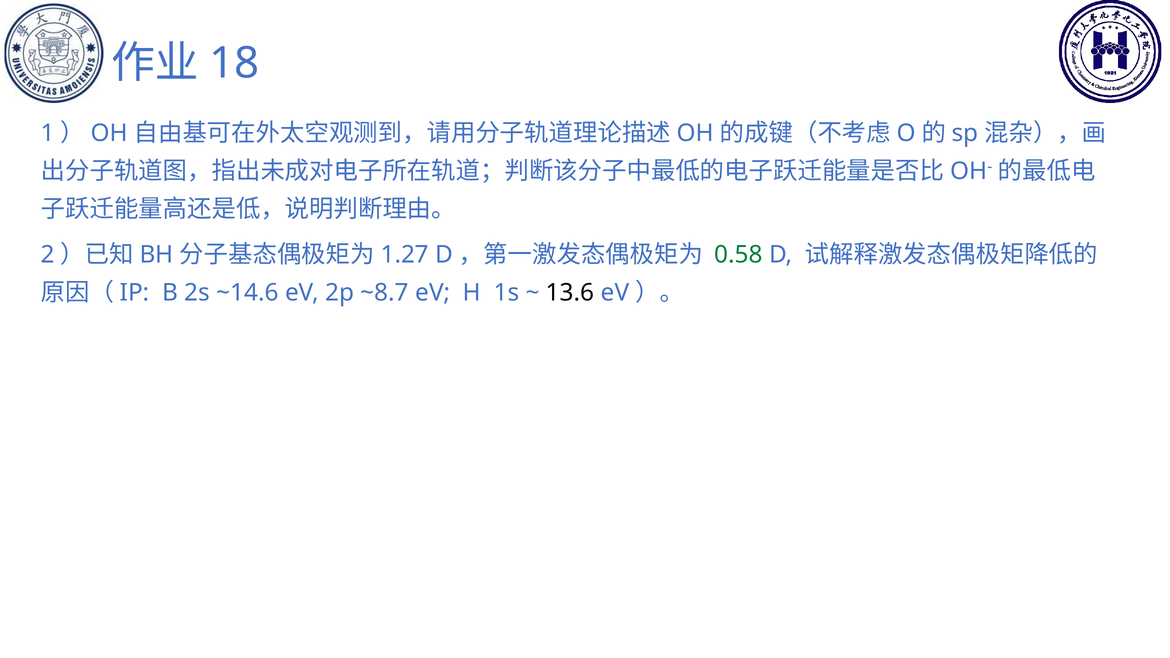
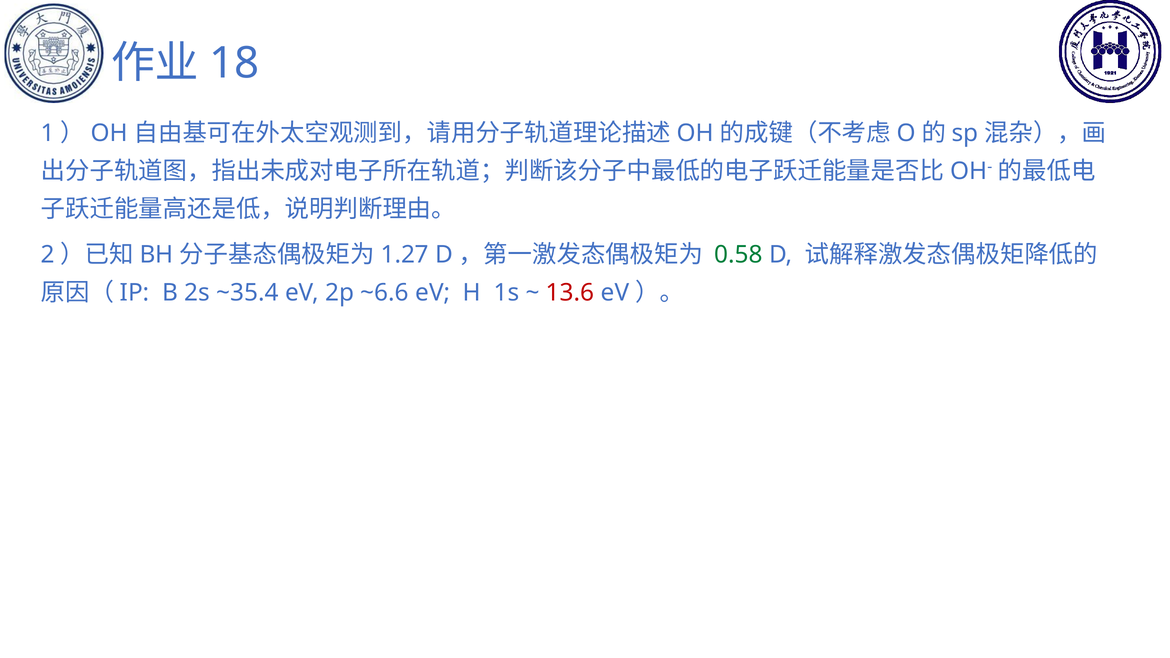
~14.6: ~14.6 -> ~35.4
~8.7: ~8.7 -> ~6.6
13.6 colour: black -> red
